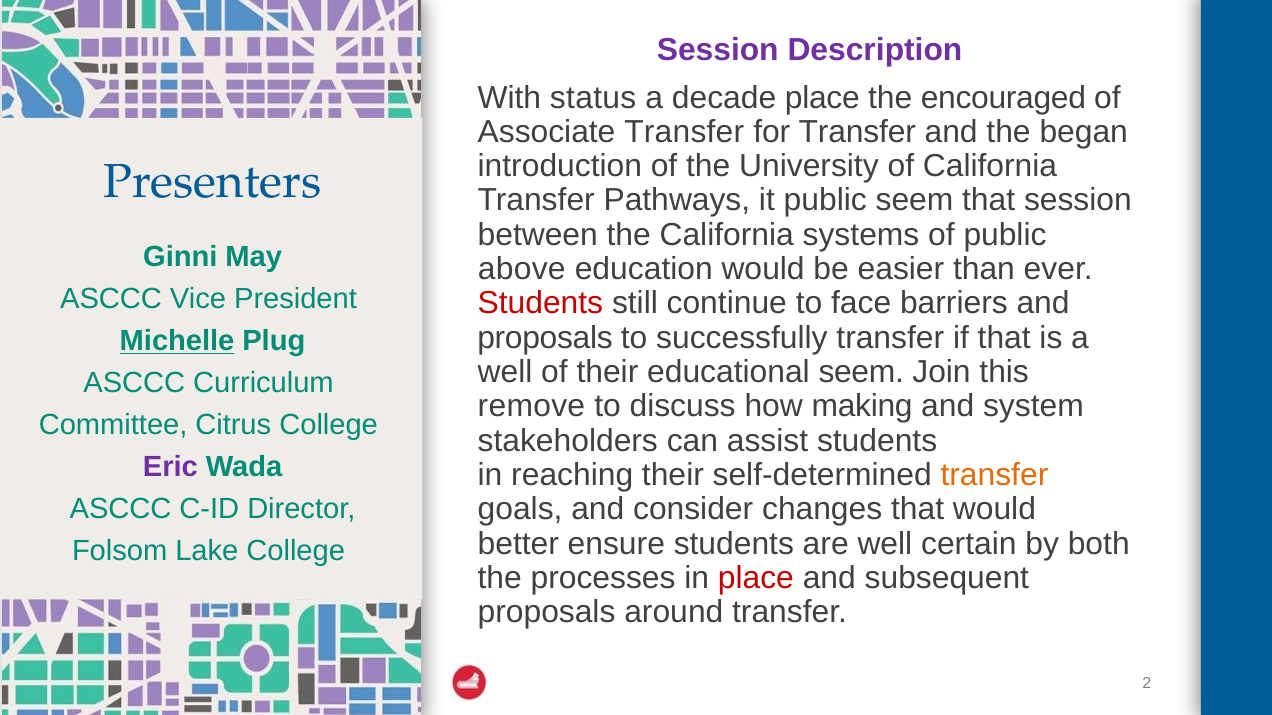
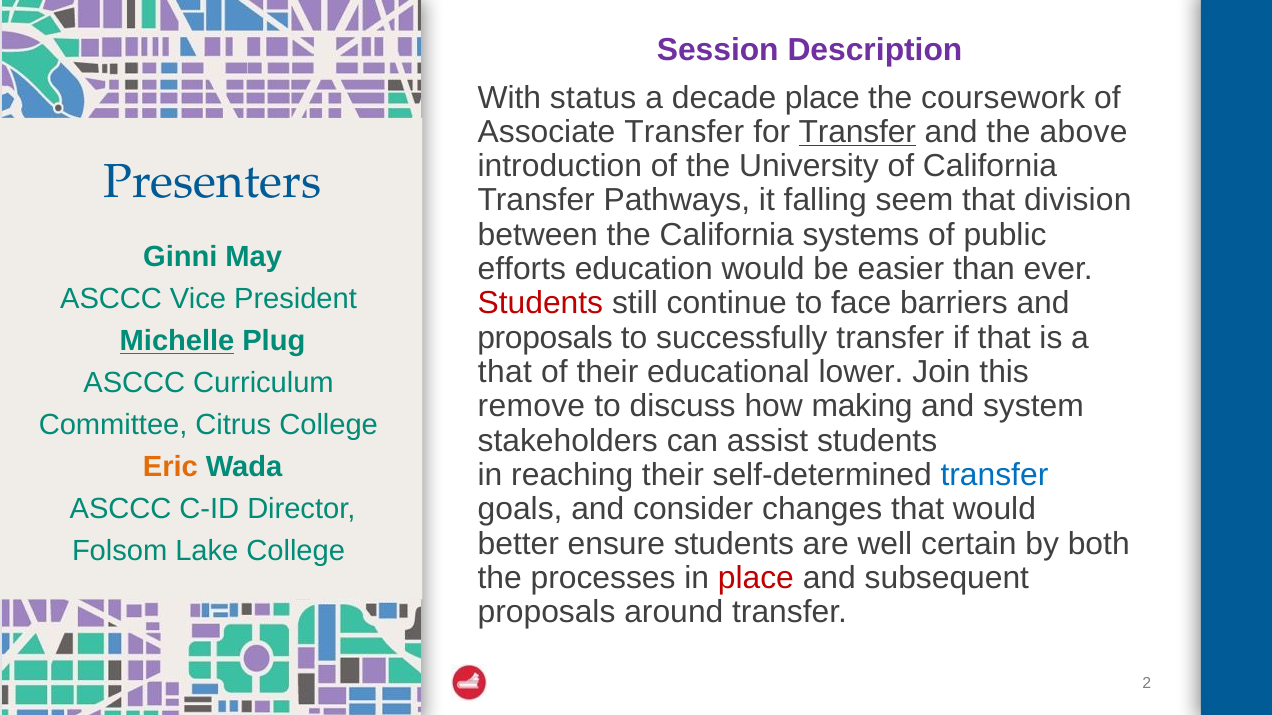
encouraged: encouraged -> coursework
Transfer at (857, 132) underline: none -> present
began: began -> above
it public: public -> falling
that session: session -> division
above: above -> efforts
well at (505, 372): well -> that
educational seem: seem -> lower
Eric colour: purple -> orange
transfer at (994, 475) colour: orange -> blue
